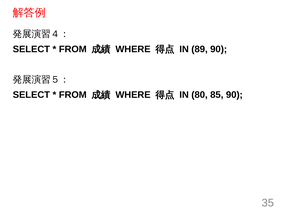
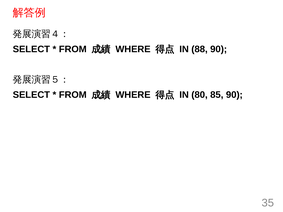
89: 89 -> 88
